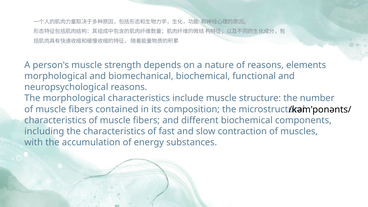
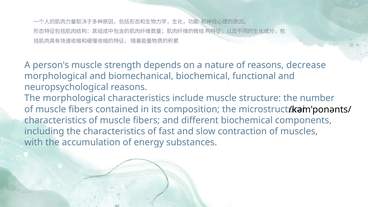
elements: elements -> decrease
